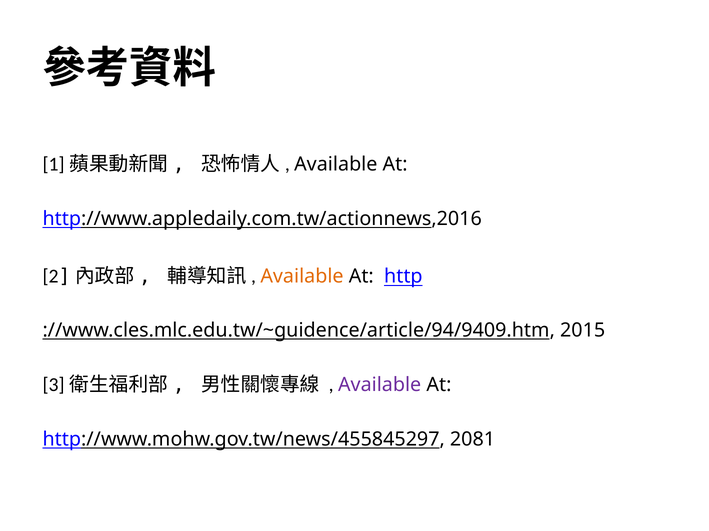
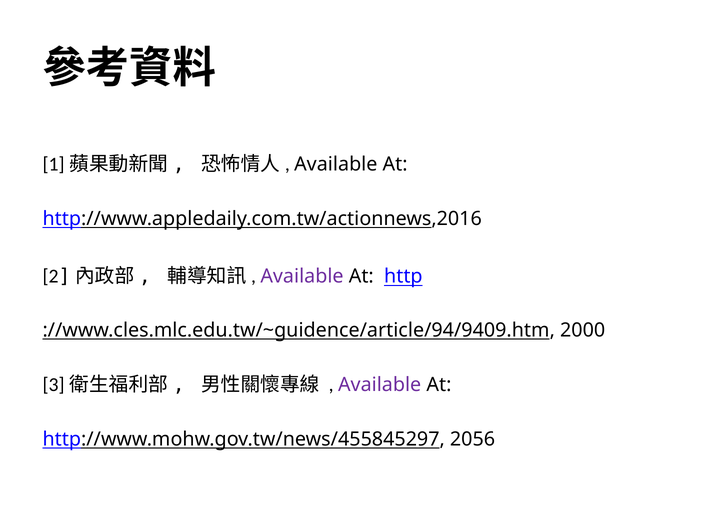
Available at (302, 277) colour: orange -> purple
2015: 2015 -> 2000
2081: 2081 -> 2056
